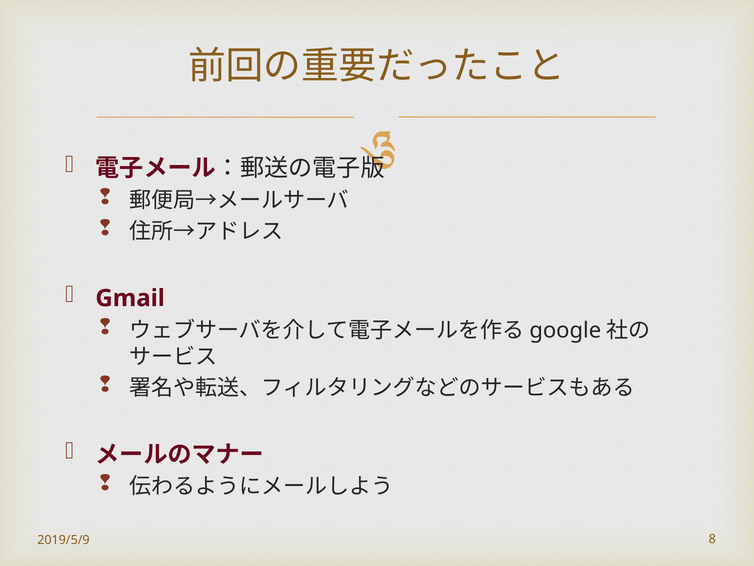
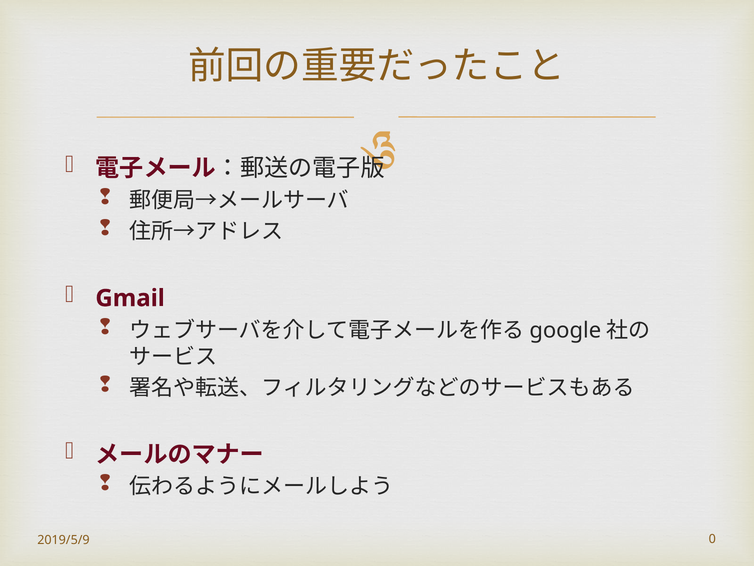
8: 8 -> 0
